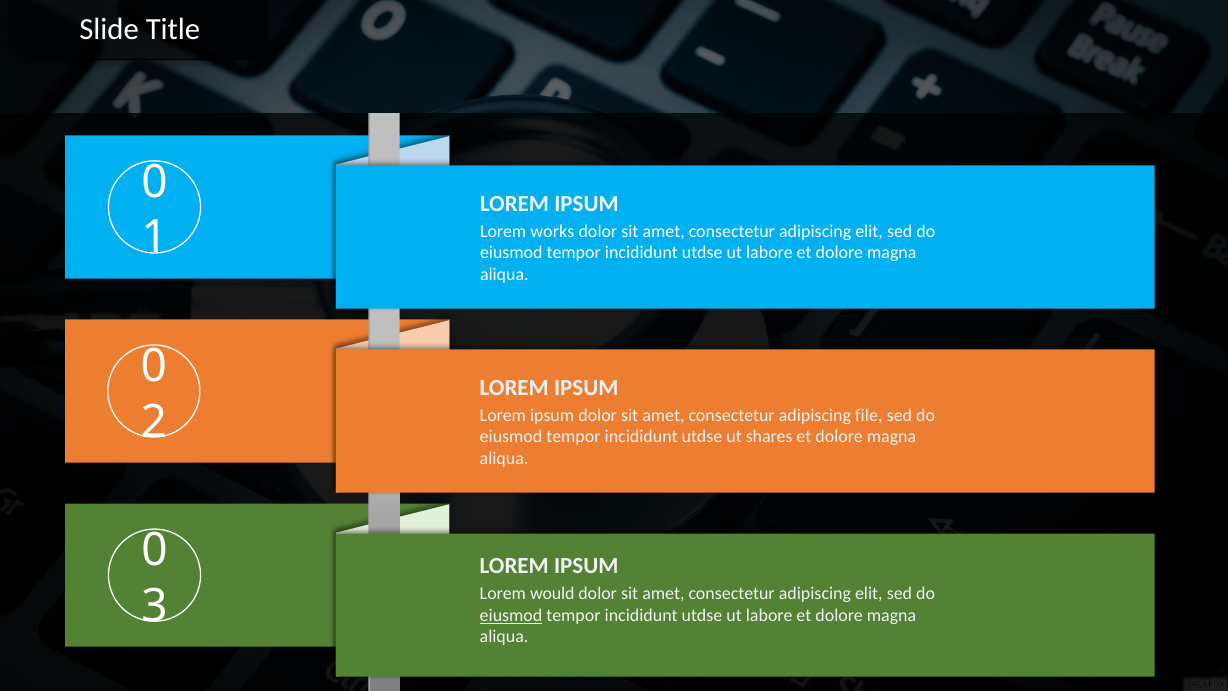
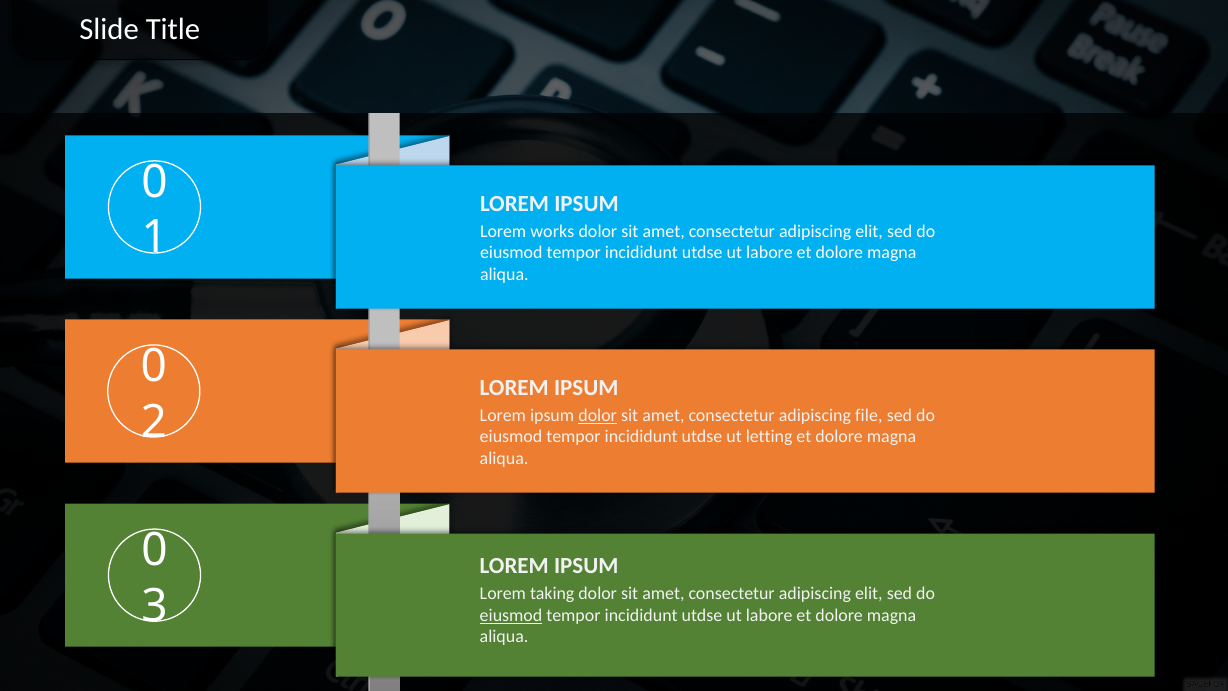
dolor at (598, 415) underline: none -> present
shares: shares -> letting
would: would -> taking
